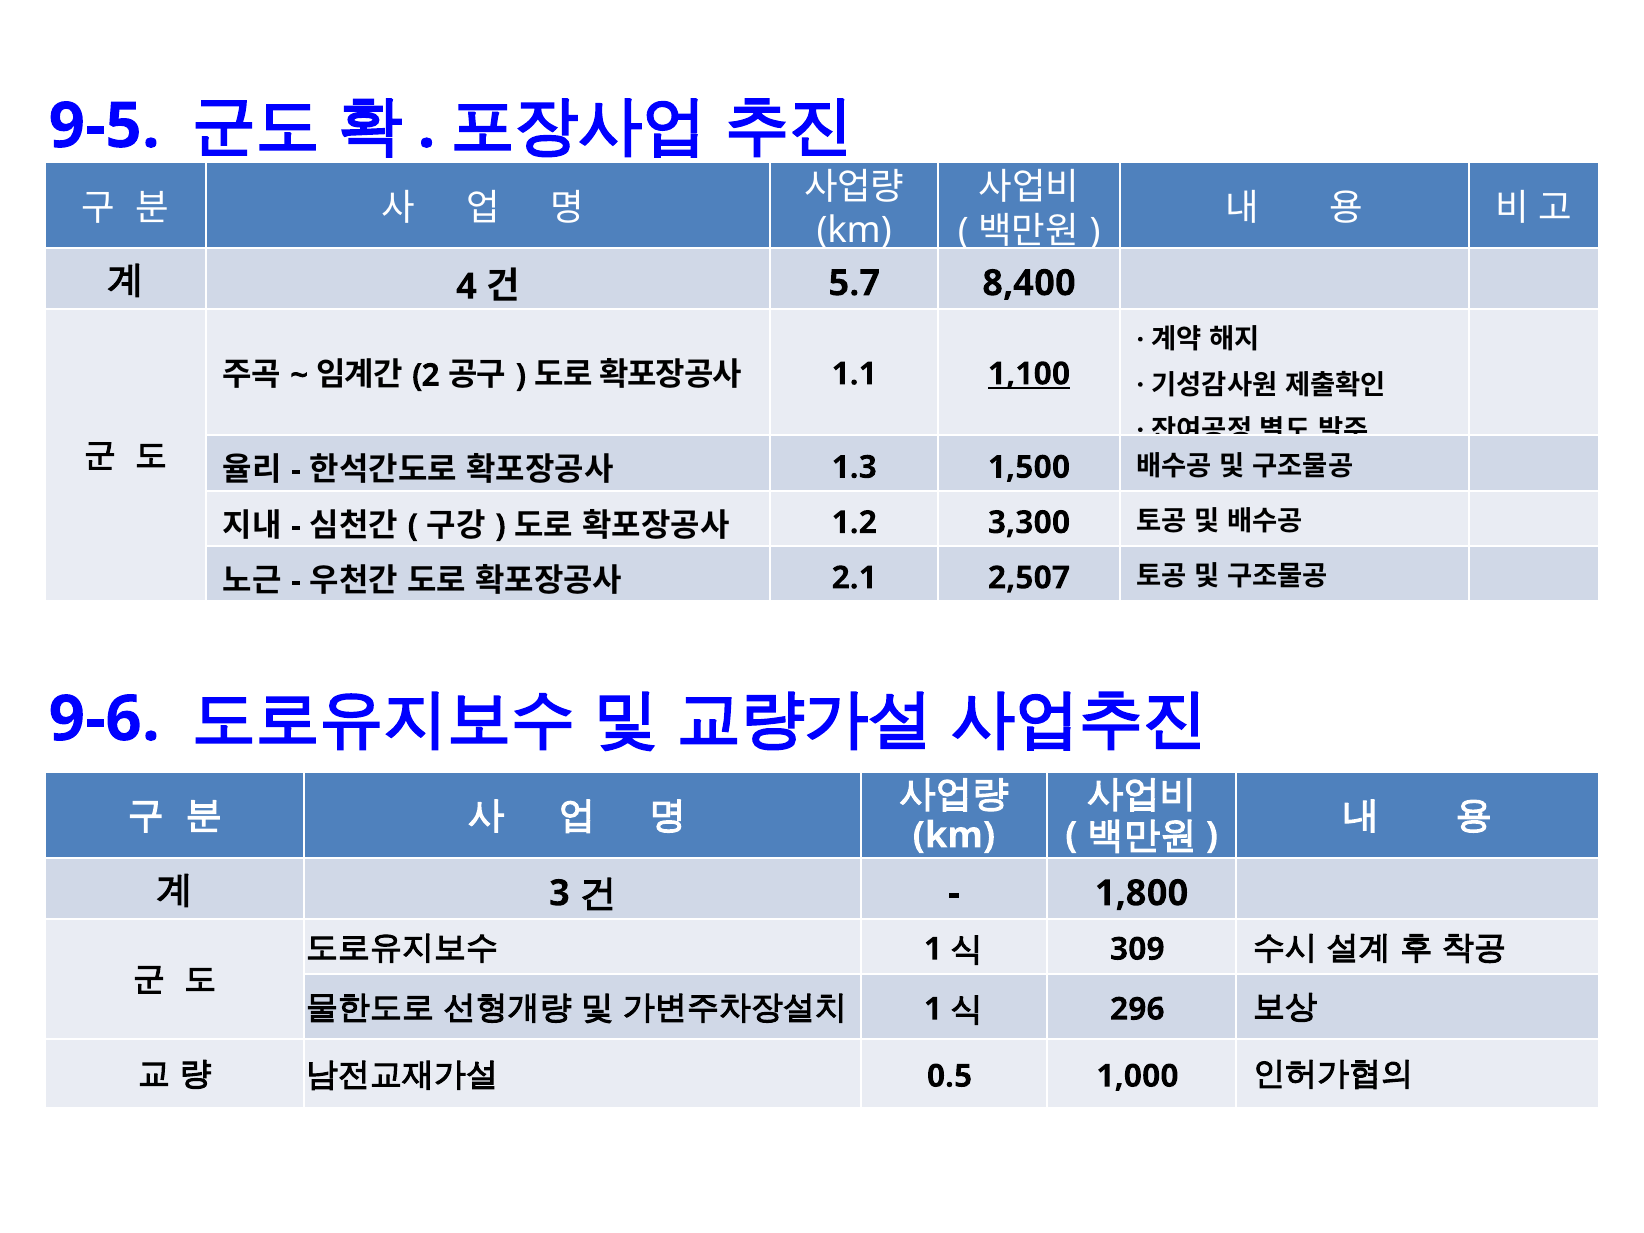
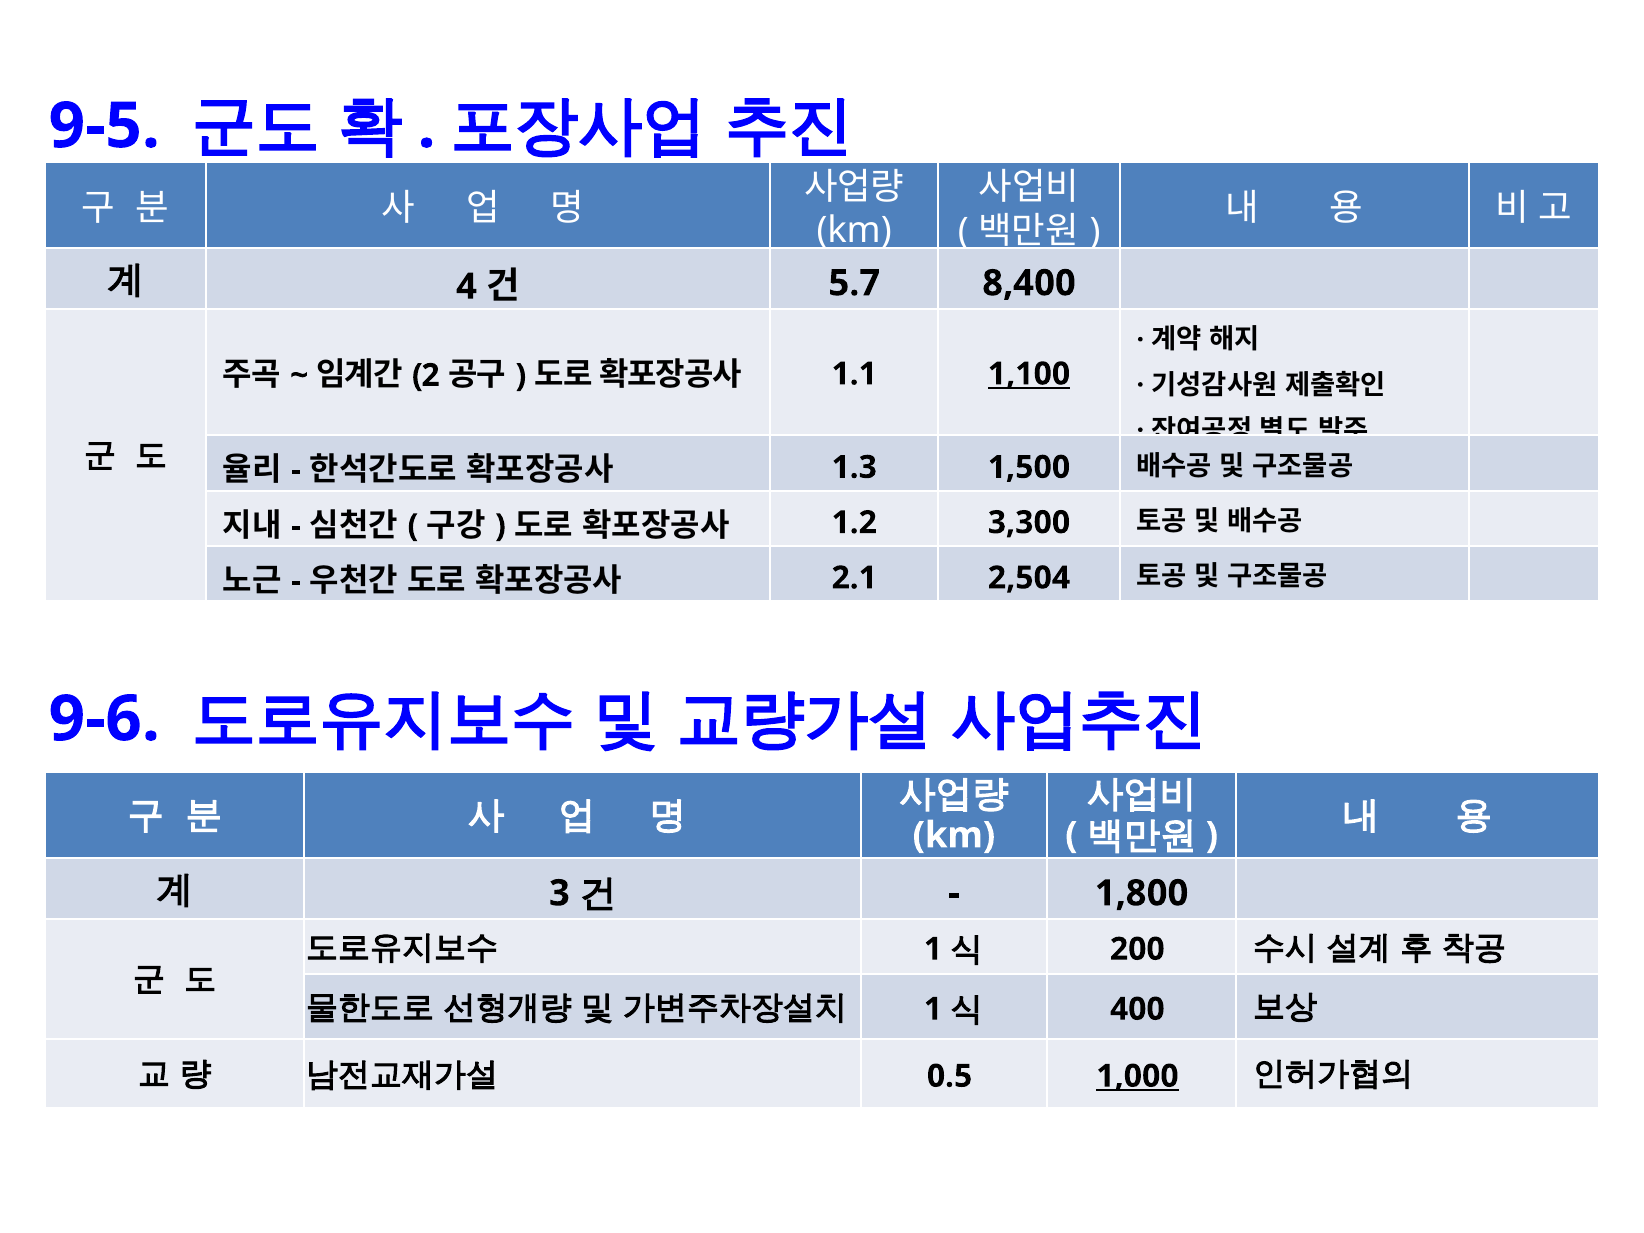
2,507: 2,507 -> 2,504
309: 309 -> 200
296: 296 -> 400
1,000 underline: none -> present
